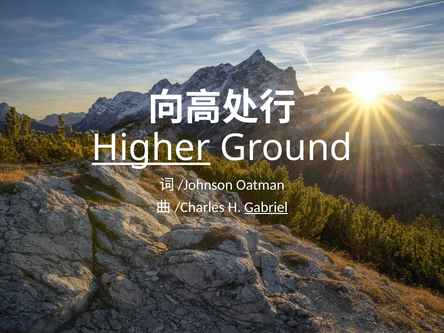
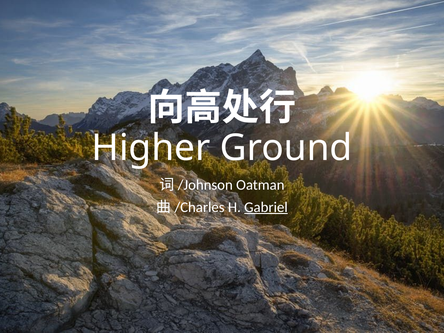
Higher underline: present -> none
